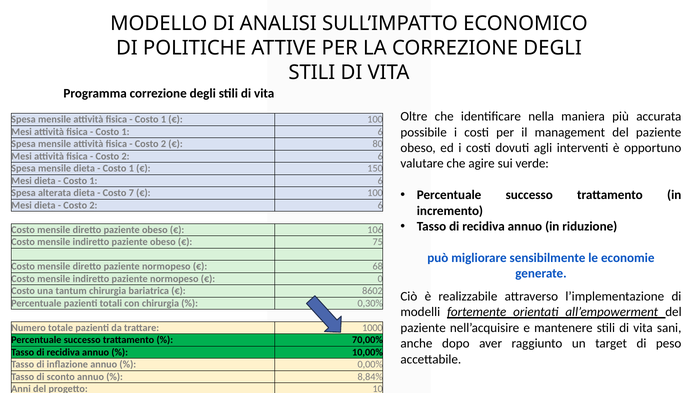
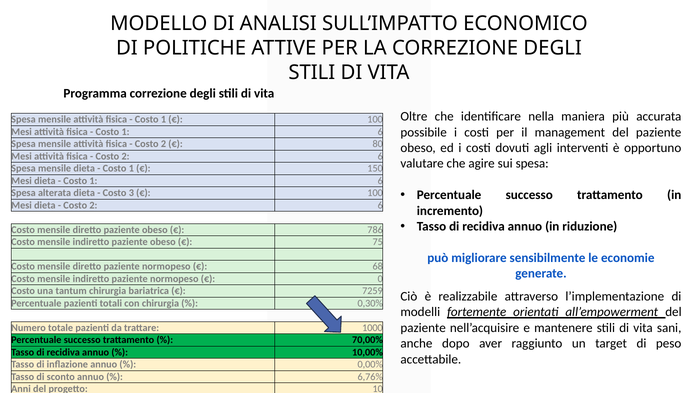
sui verde: verde -> spesa
7: 7 -> 3
106: 106 -> 786
8602: 8602 -> 7259
8,84%: 8,84% -> 6,76%
